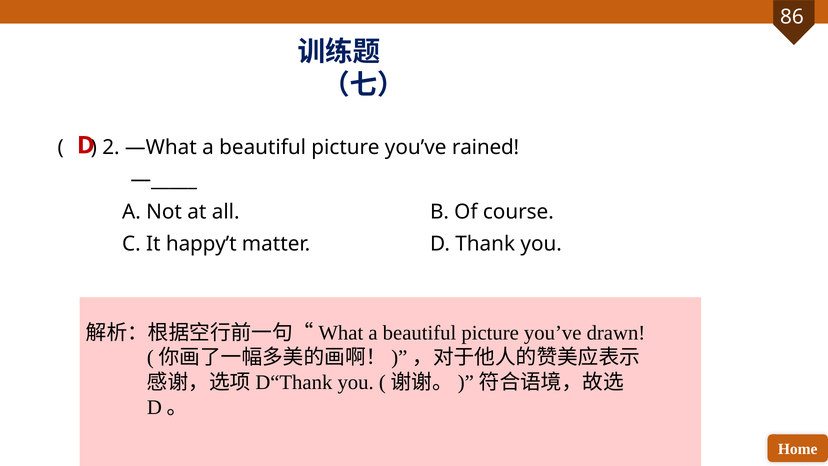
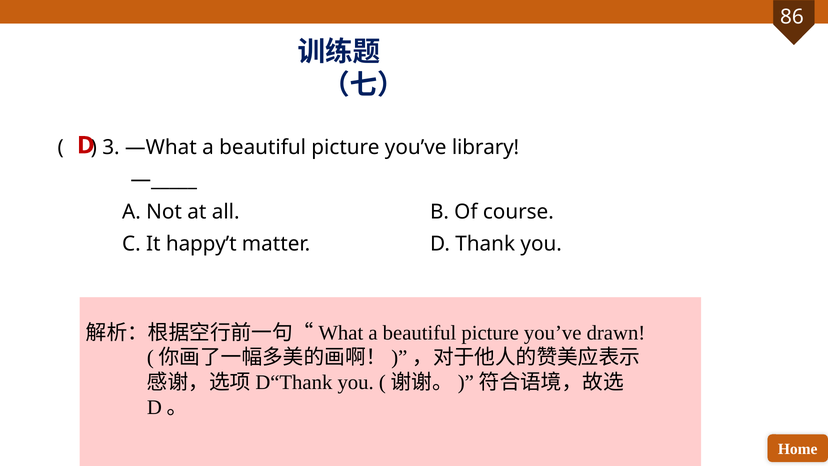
2: 2 -> 3
rained: rained -> library
